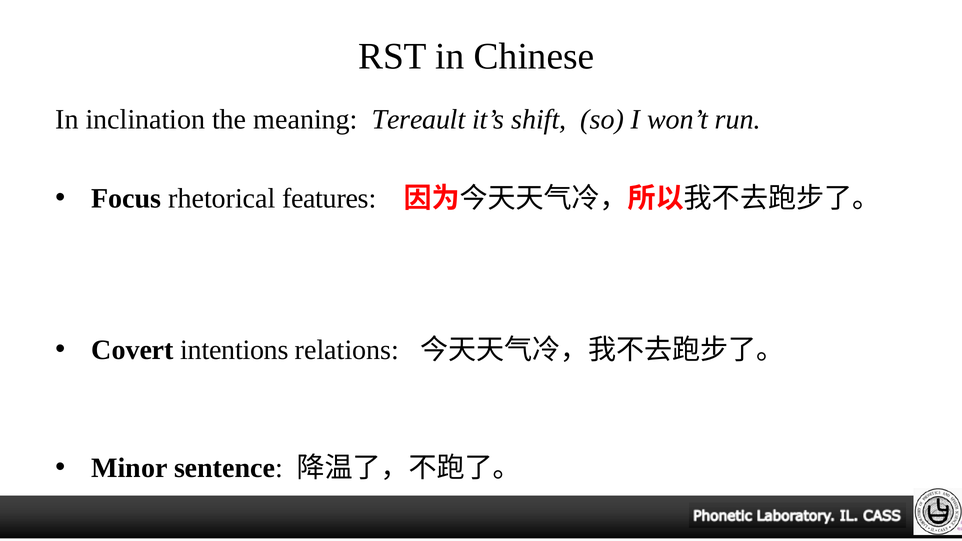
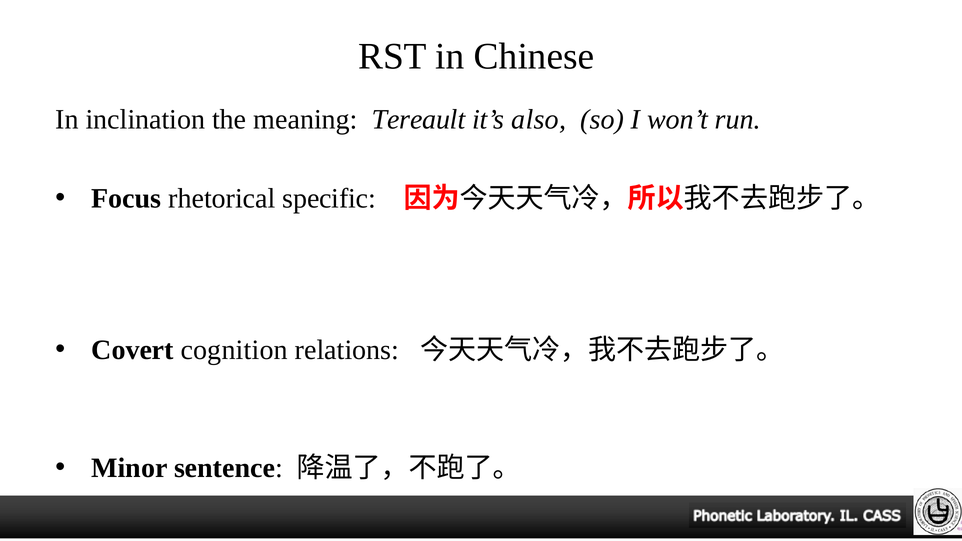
shift: shift -> also
features: features -> specific
intentions: intentions -> cognition
